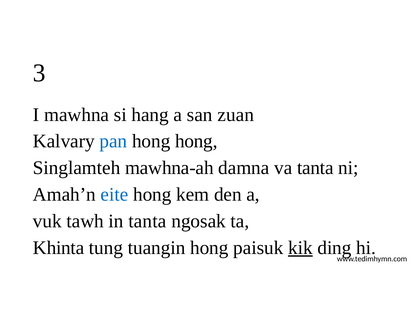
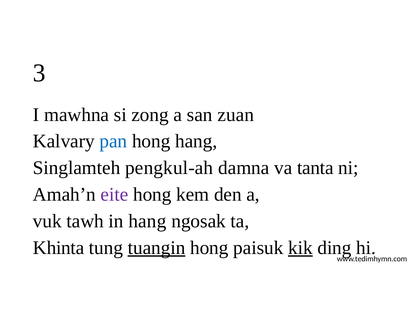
hang: hang -> zong
hong hong: hong -> hang
mawhna-ah: mawhna-ah -> pengkul-ah
eite colour: blue -> purple
in tanta: tanta -> hang
tuangin underline: none -> present
